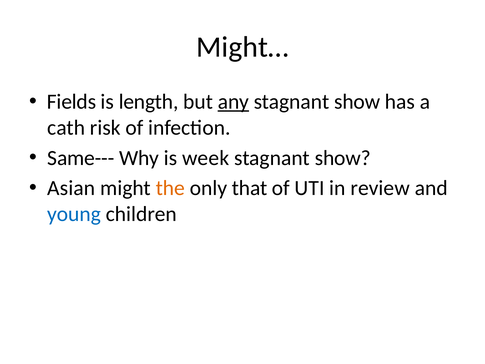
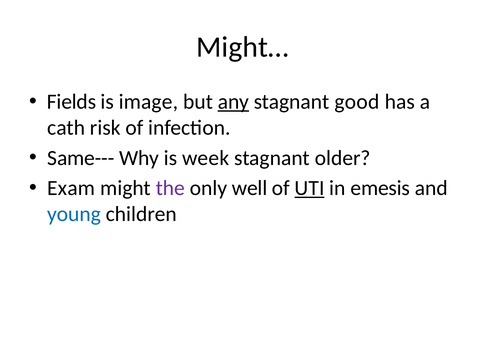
length: length -> image
show at (357, 102): show -> good
show at (343, 158): show -> older
Asian: Asian -> Exam
the colour: orange -> purple
that: that -> well
UTI underline: none -> present
review: review -> emesis
